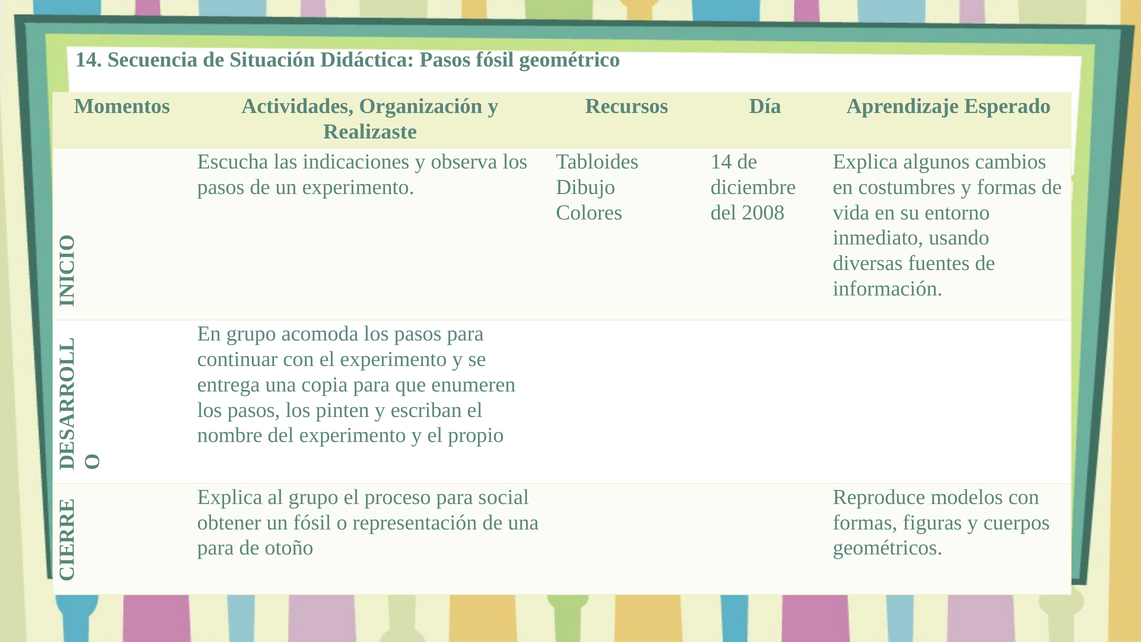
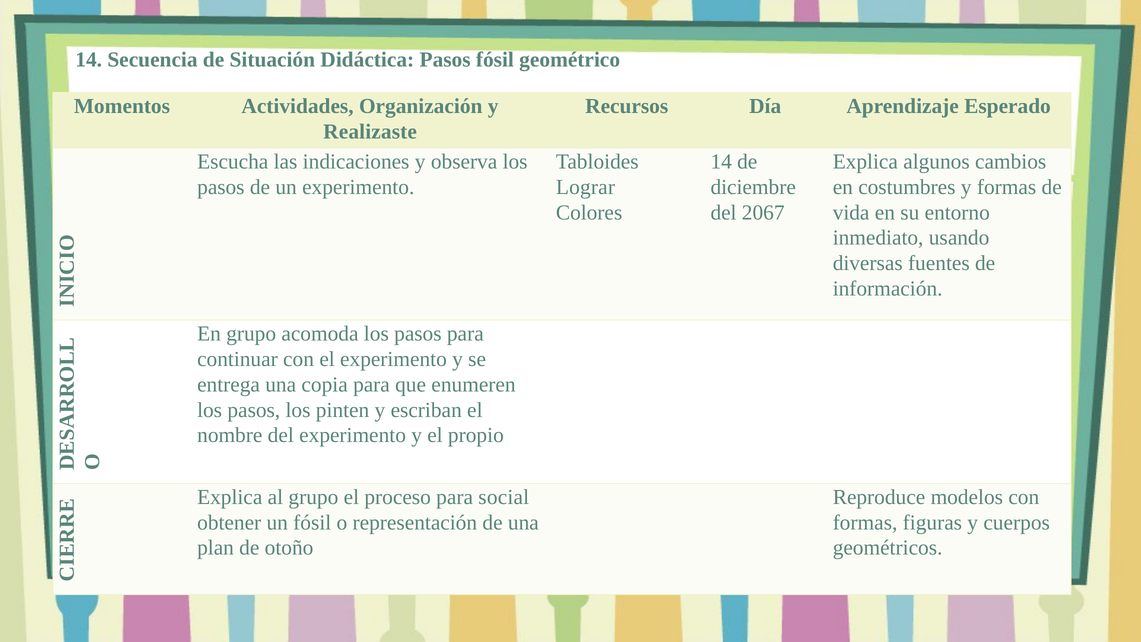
Dibujo: Dibujo -> Lograr
2008: 2008 -> 2067
para at (216, 548): para -> plan
